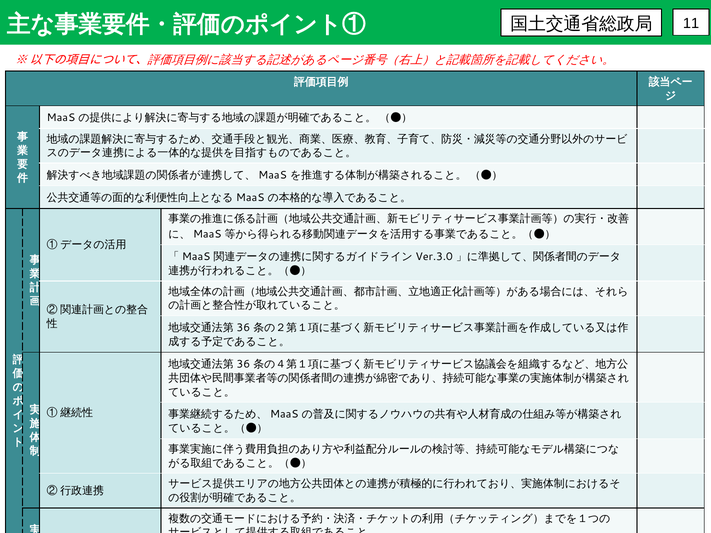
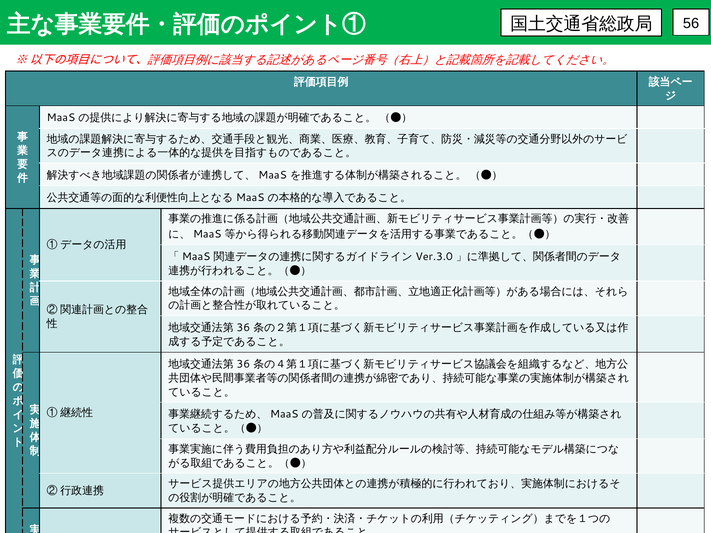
11: 11 -> 56
